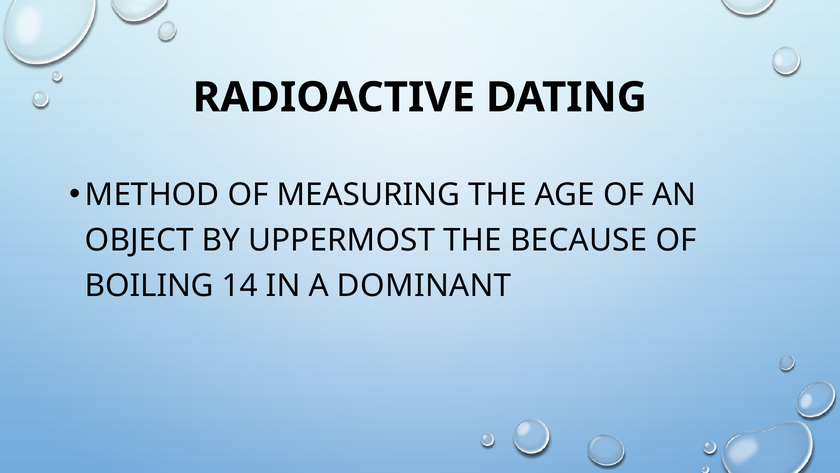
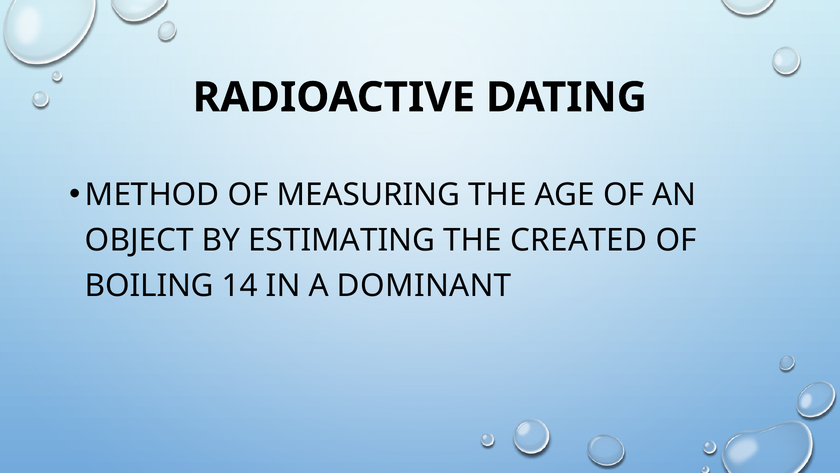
UPPERMOST: UPPERMOST -> ESTIMATING
BECAUSE: BECAUSE -> CREATED
